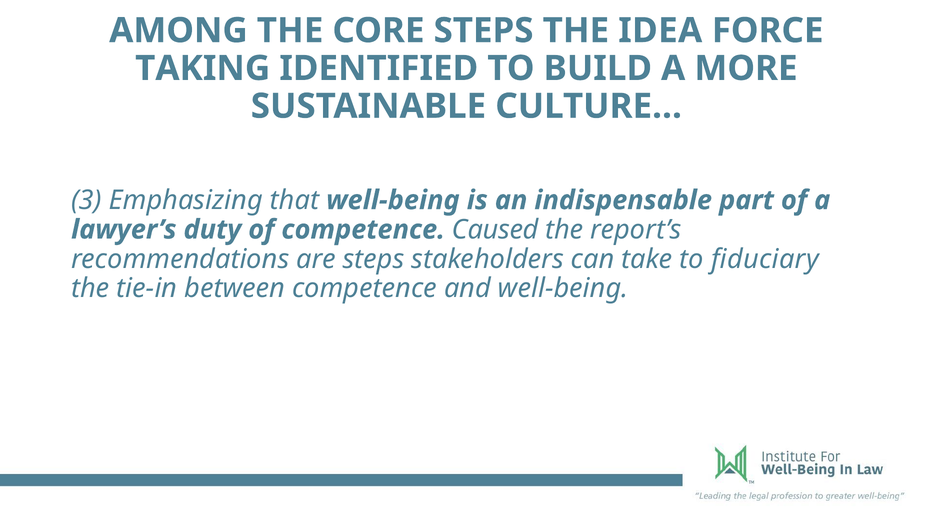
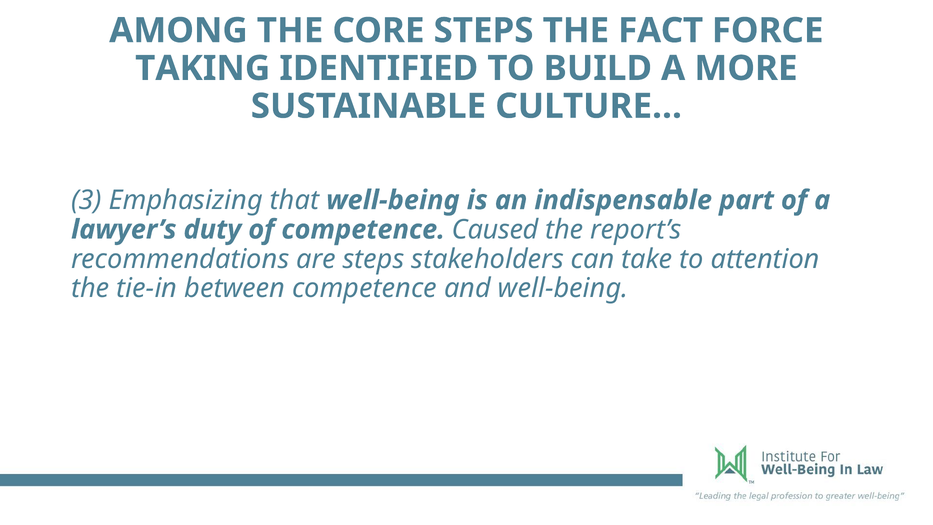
IDEA: IDEA -> FACT
fiduciary: fiduciary -> attention
